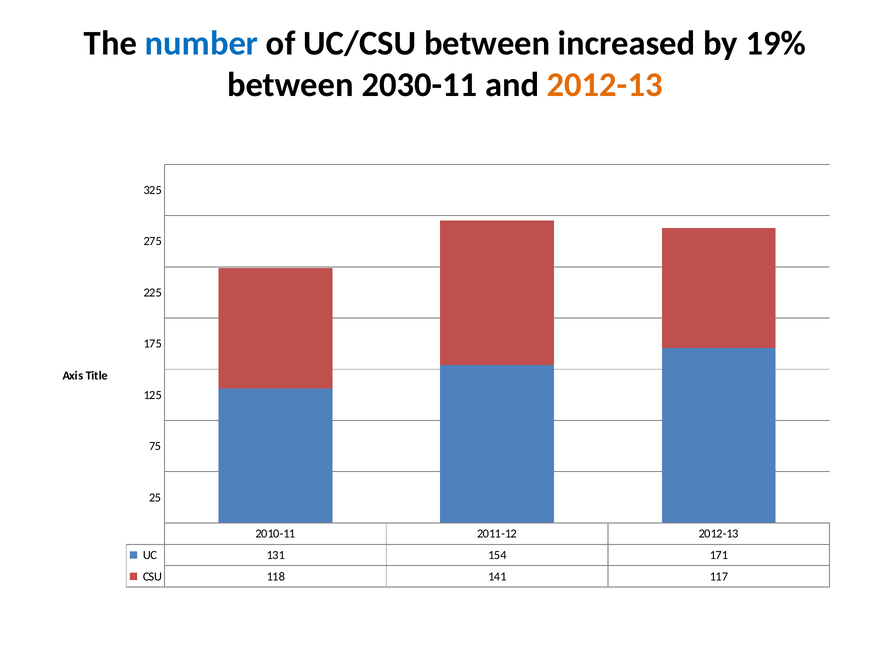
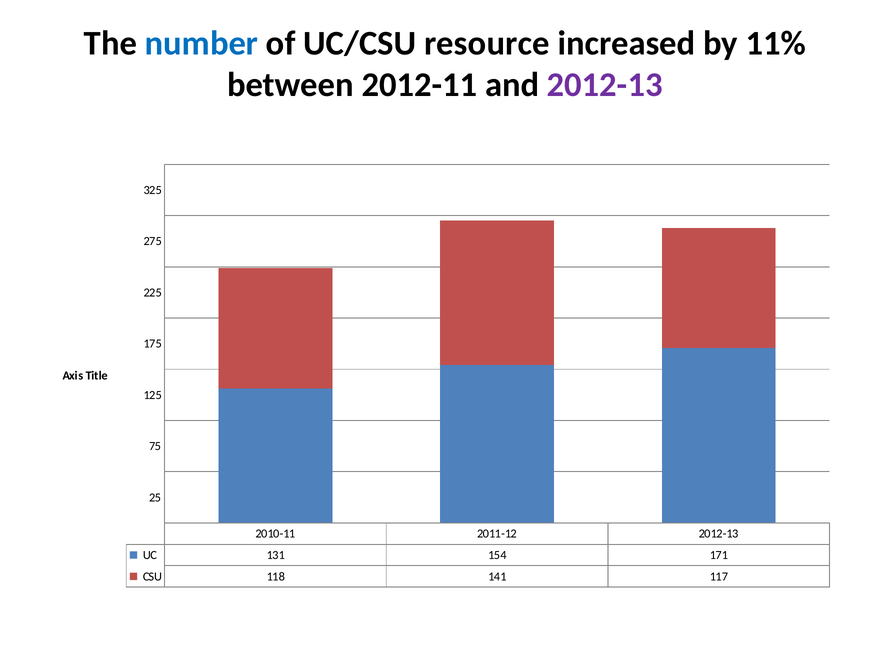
UC/CSU between: between -> resource
19%: 19% -> 11%
2030-11: 2030-11 -> 2012-11
2012-13 at (605, 85) colour: orange -> purple
